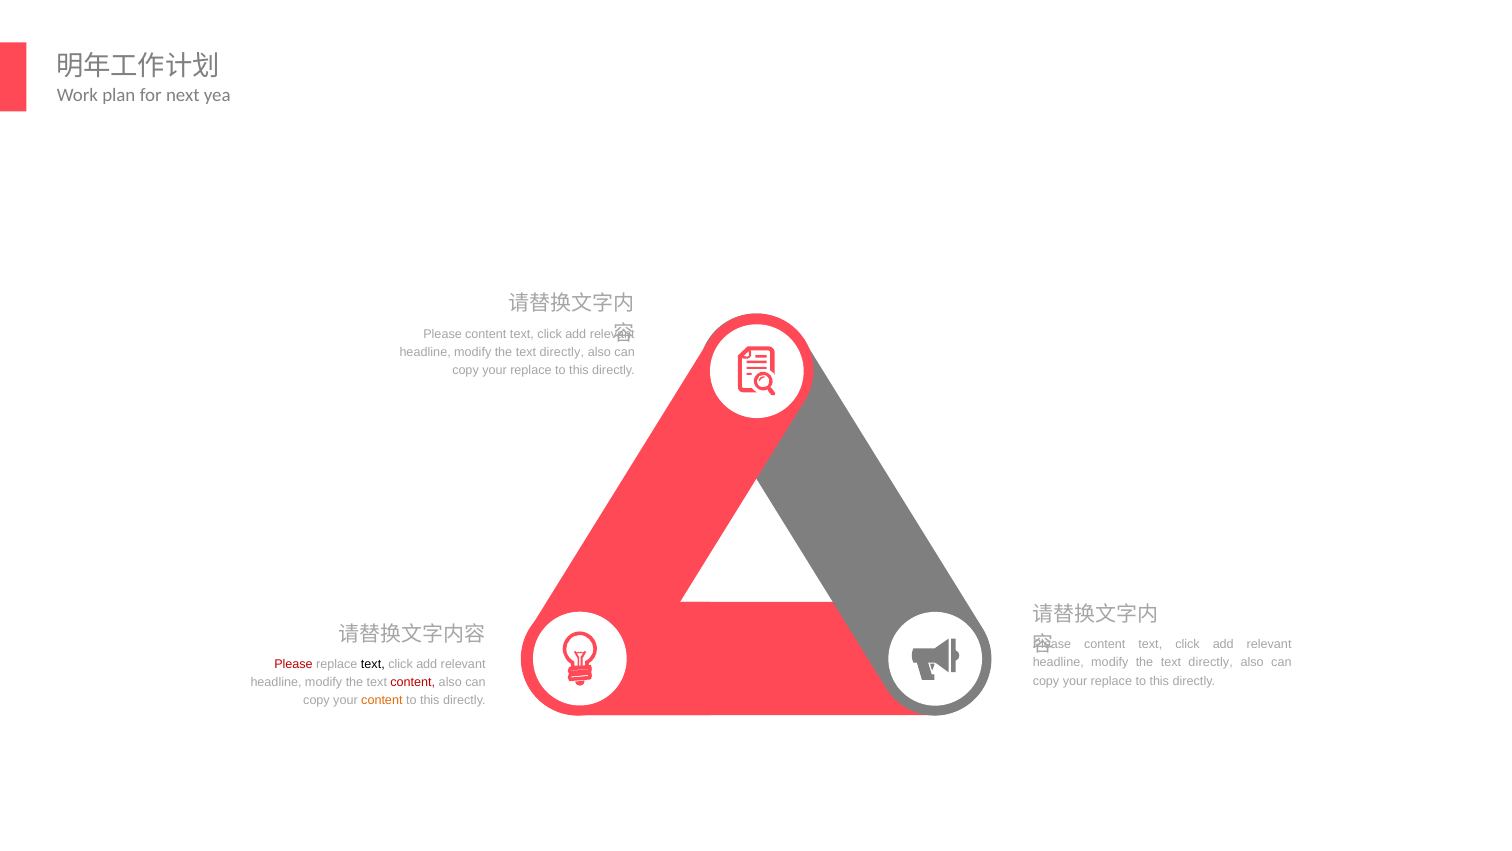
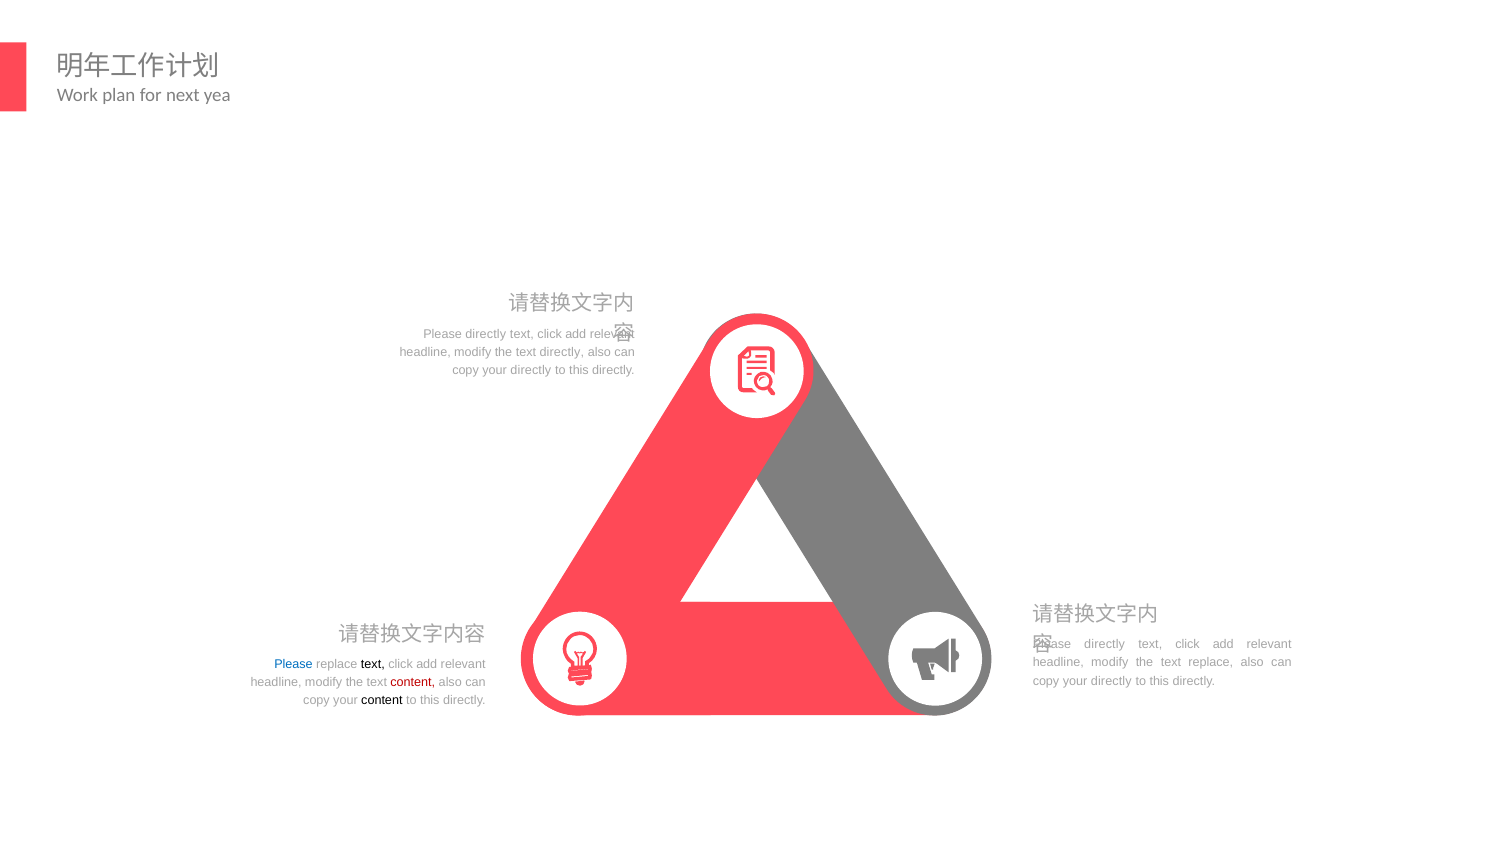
Please content: content -> directly
replace at (531, 370): replace -> directly
content at (1105, 644): content -> directly
directly at (1211, 663): directly -> replace
Please at (294, 664) colour: red -> blue
replace at (1111, 681): replace -> directly
content at (382, 700) colour: orange -> black
